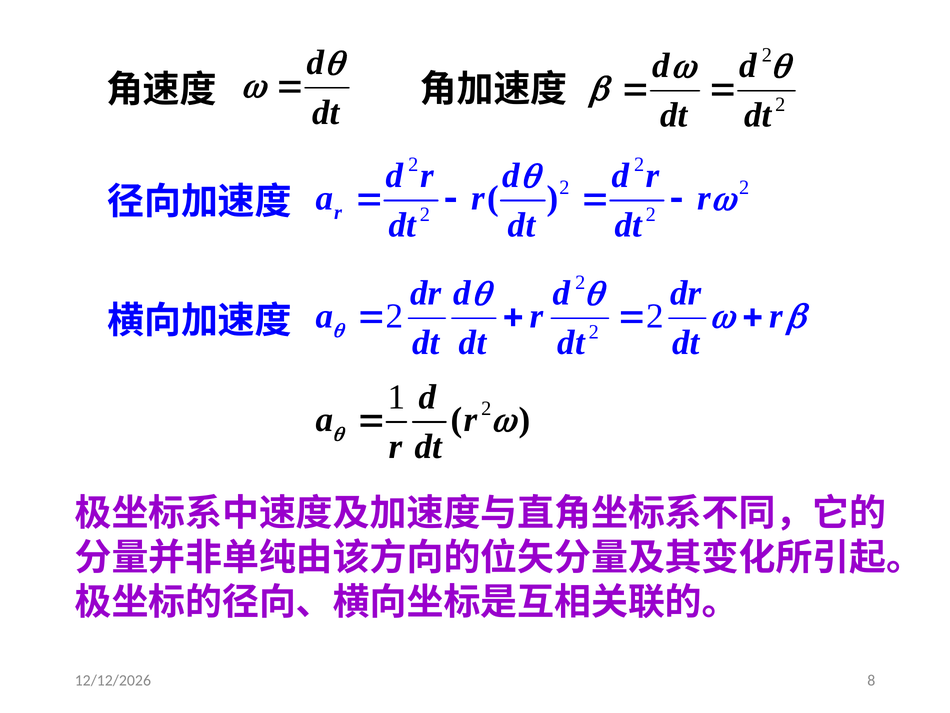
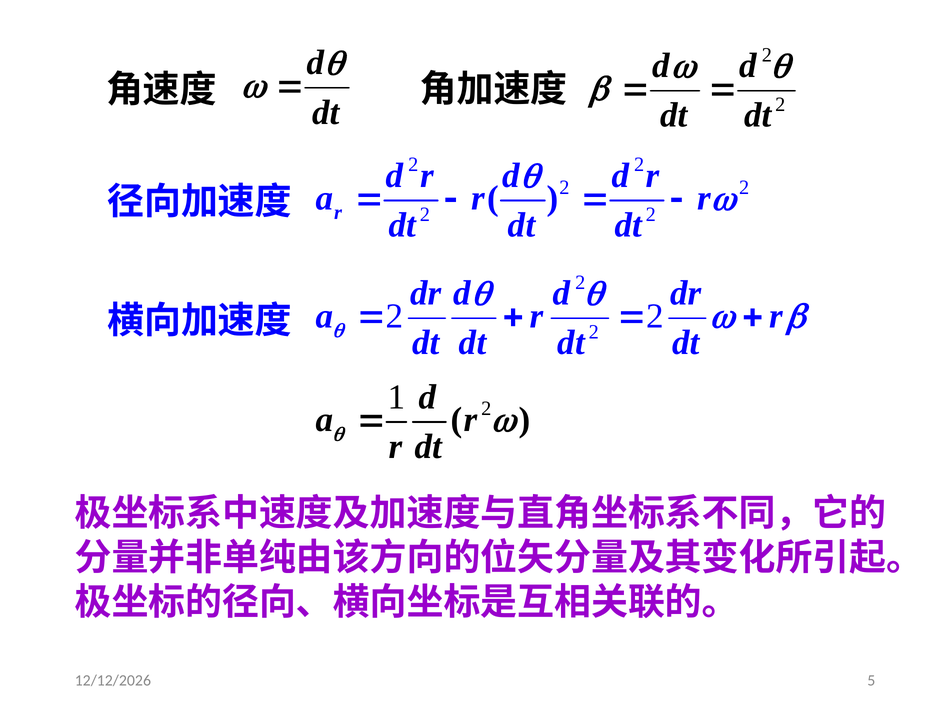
8: 8 -> 5
